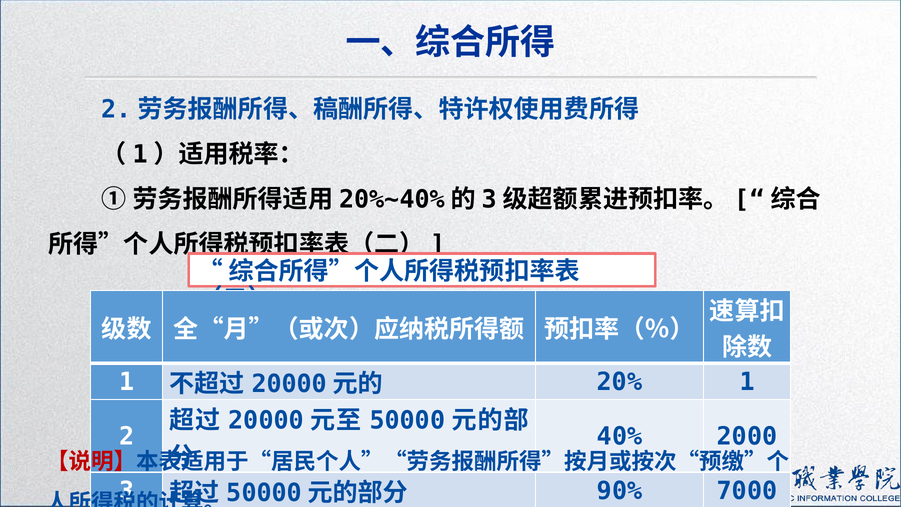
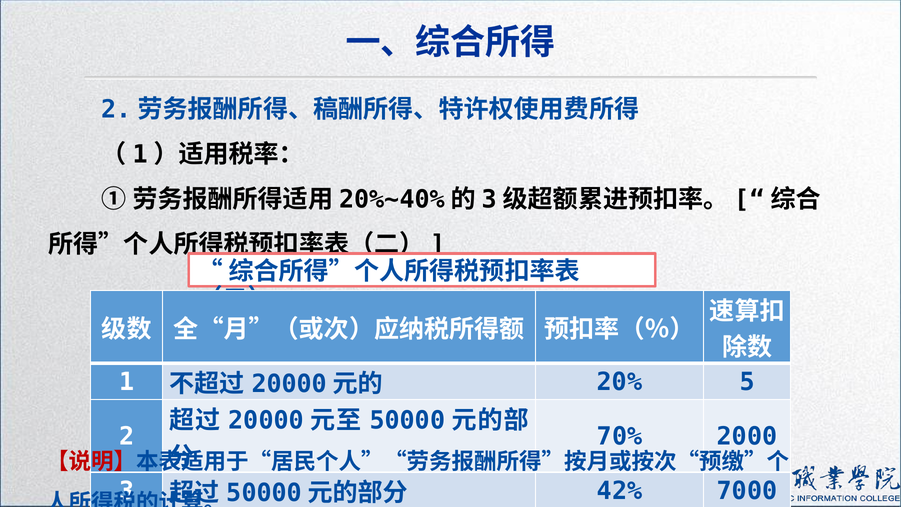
20% 1: 1 -> 5
40%: 40% -> 70%
90%: 90% -> 42%
